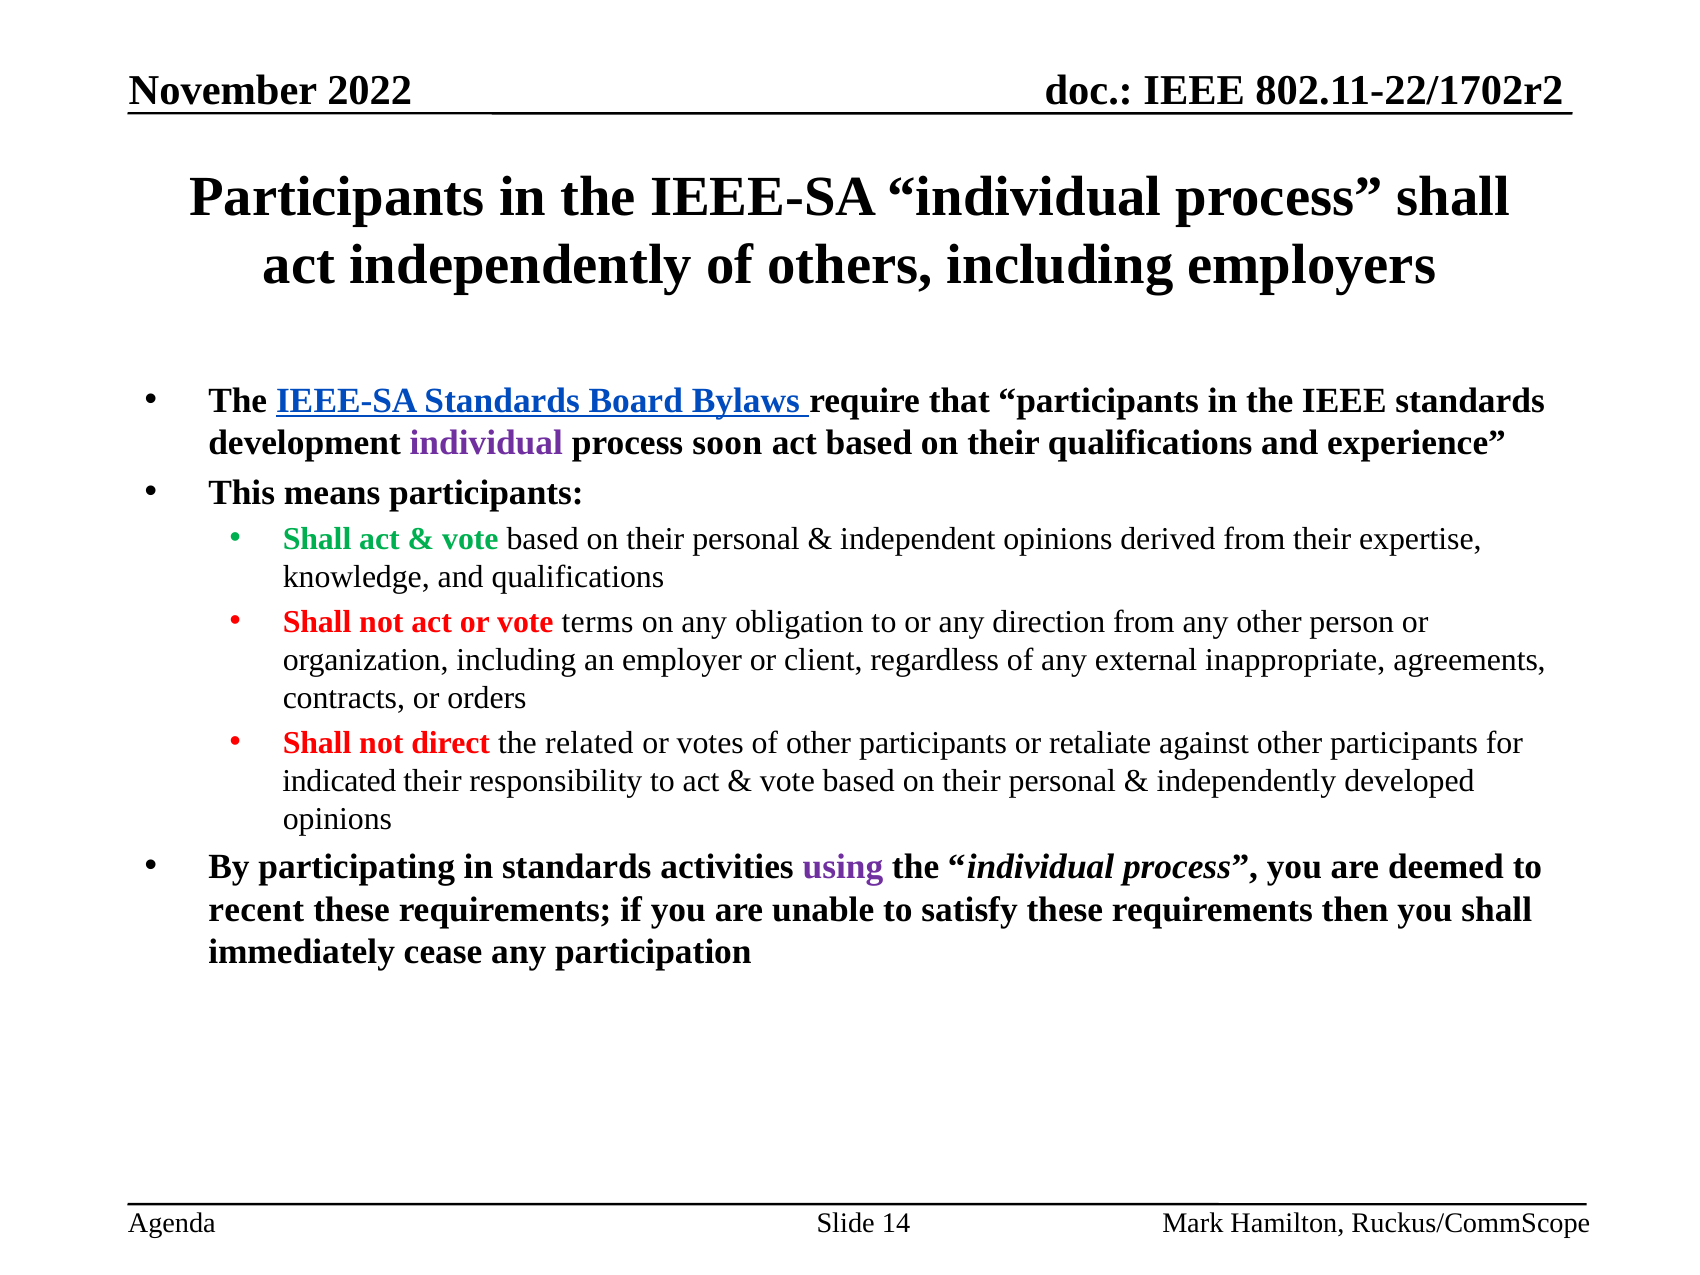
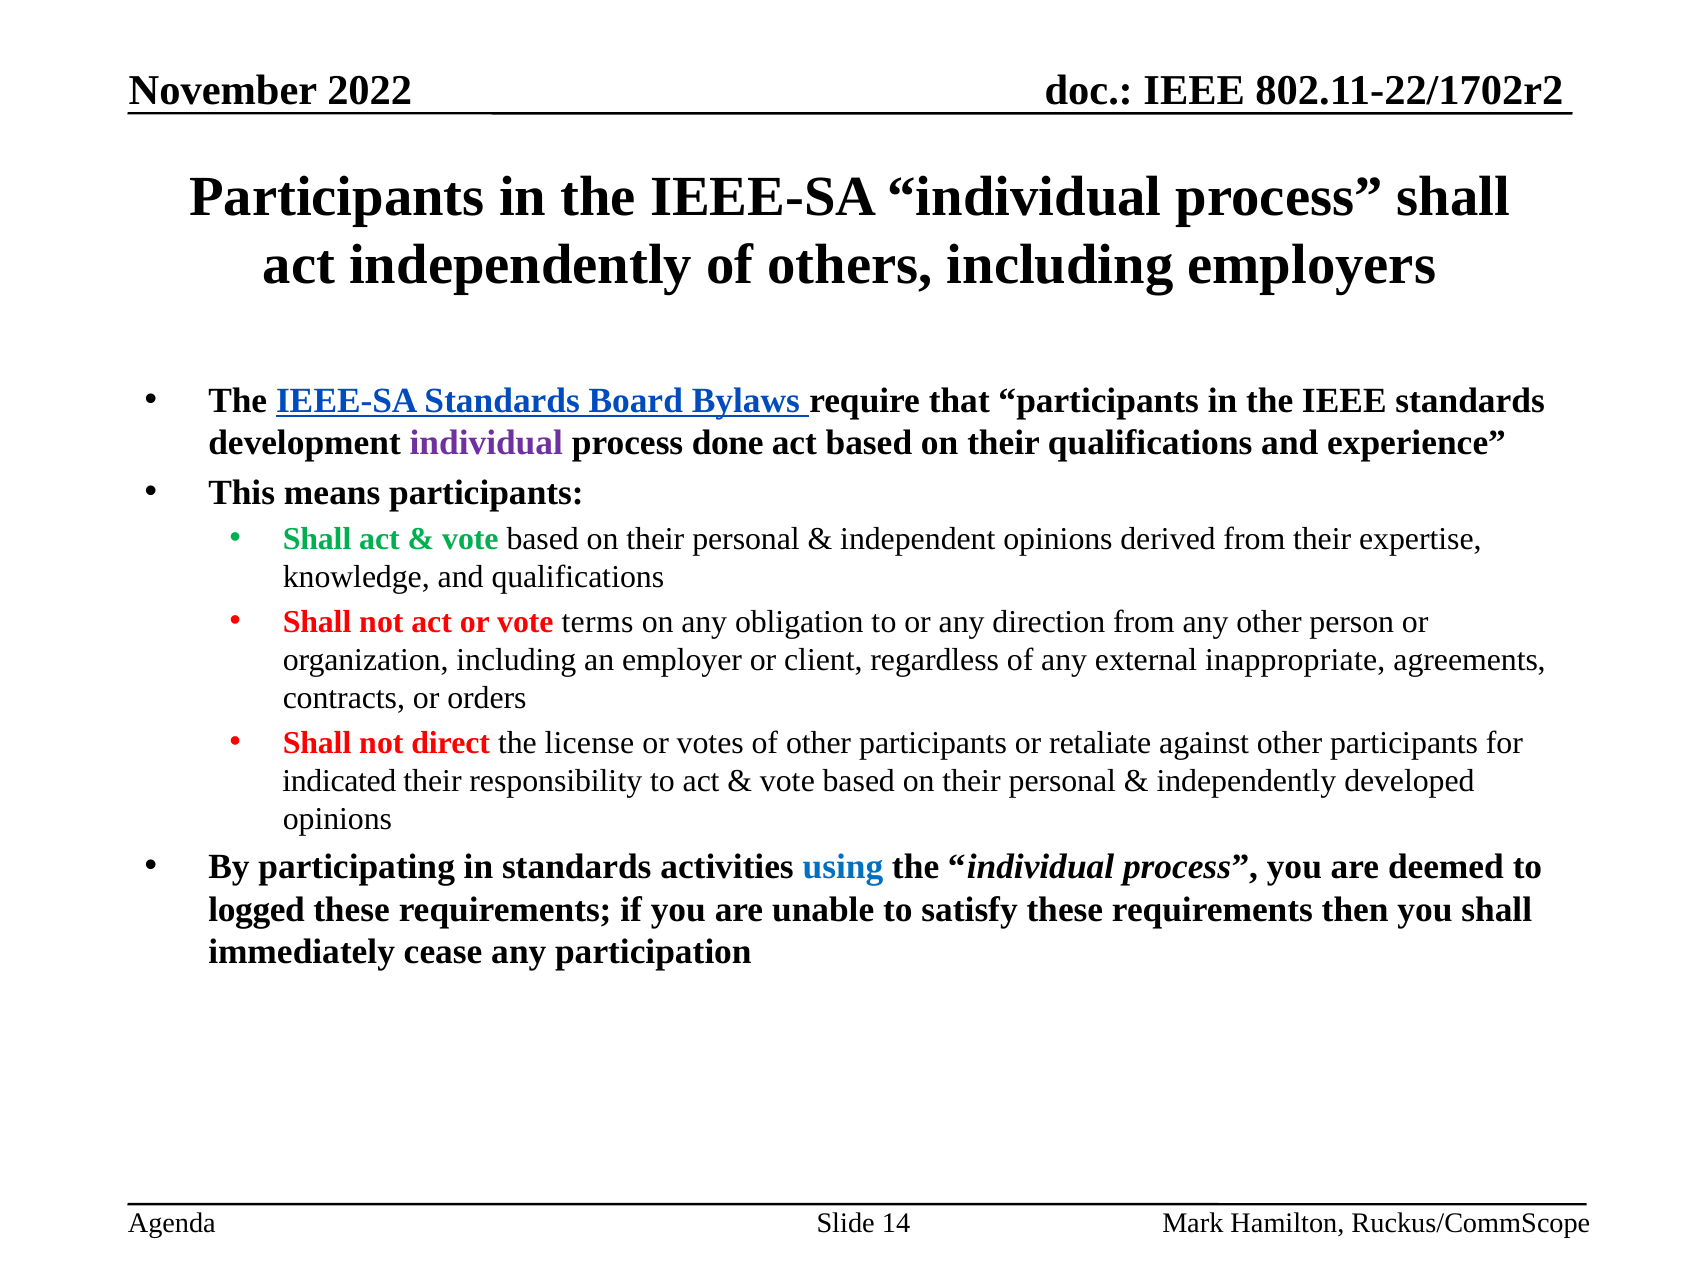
soon: soon -> done
related: related -> license
using colour: purple -> blue
recent: recent -> logged
